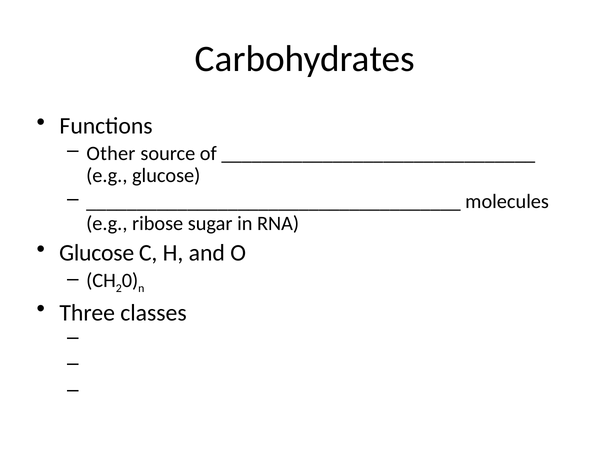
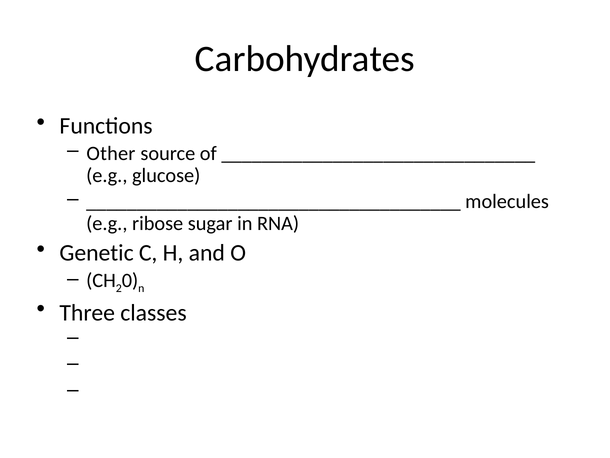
Glucose at (97, 253): Glucose -> Genetic
